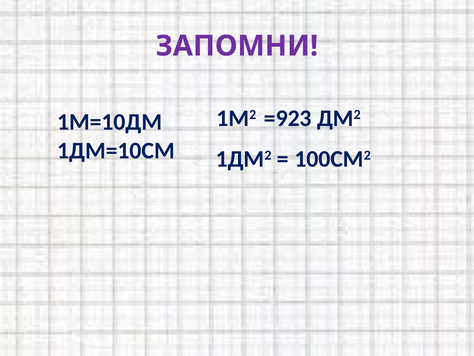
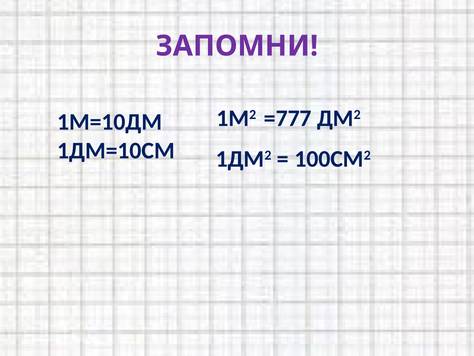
=923: =923 -> =777
